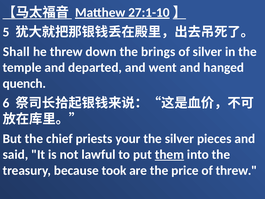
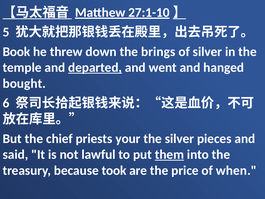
Shall: Shall -> Book
departed underline: none -> present
quench: quench -> bought
of threw: threw -> when
